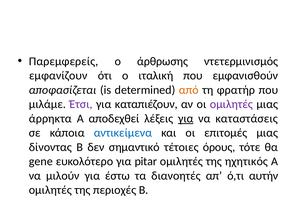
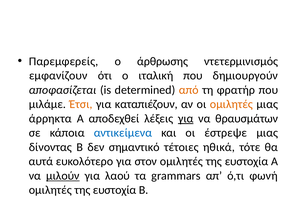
εμφανισθούν: εμφανισθούν -> δημιουργούν
Έτσι colour: purple -> orange
ομιλητές at (231, 104) colour: purple -> orange
καταστάσεις: καταστάσεις -> θραυσμάτων
επιτομές: επιτομές -> έστρεψε
όρους: όρους -> ηθικά
gene: gene -> αυτά
pitar: pitar -> στον
ηχητικός at (246, 161): ηχητικός -> ευστοχία
μιλούν underline: none -> present
έστω: έστω -> λαού
διανοητές: διανοητές -> grammars
αυτήν: αυτήν -> φωνή
περιοχές at (115, 190): περιοχές -> ευστοχία
